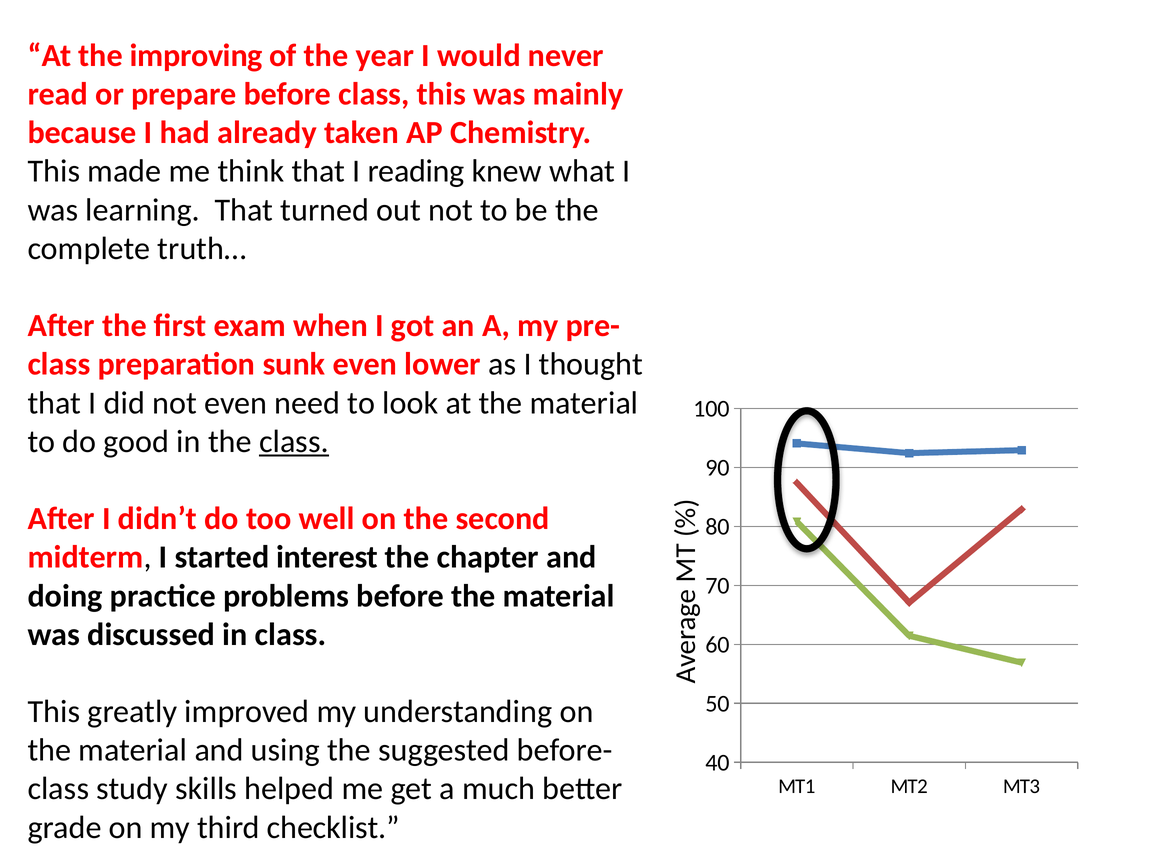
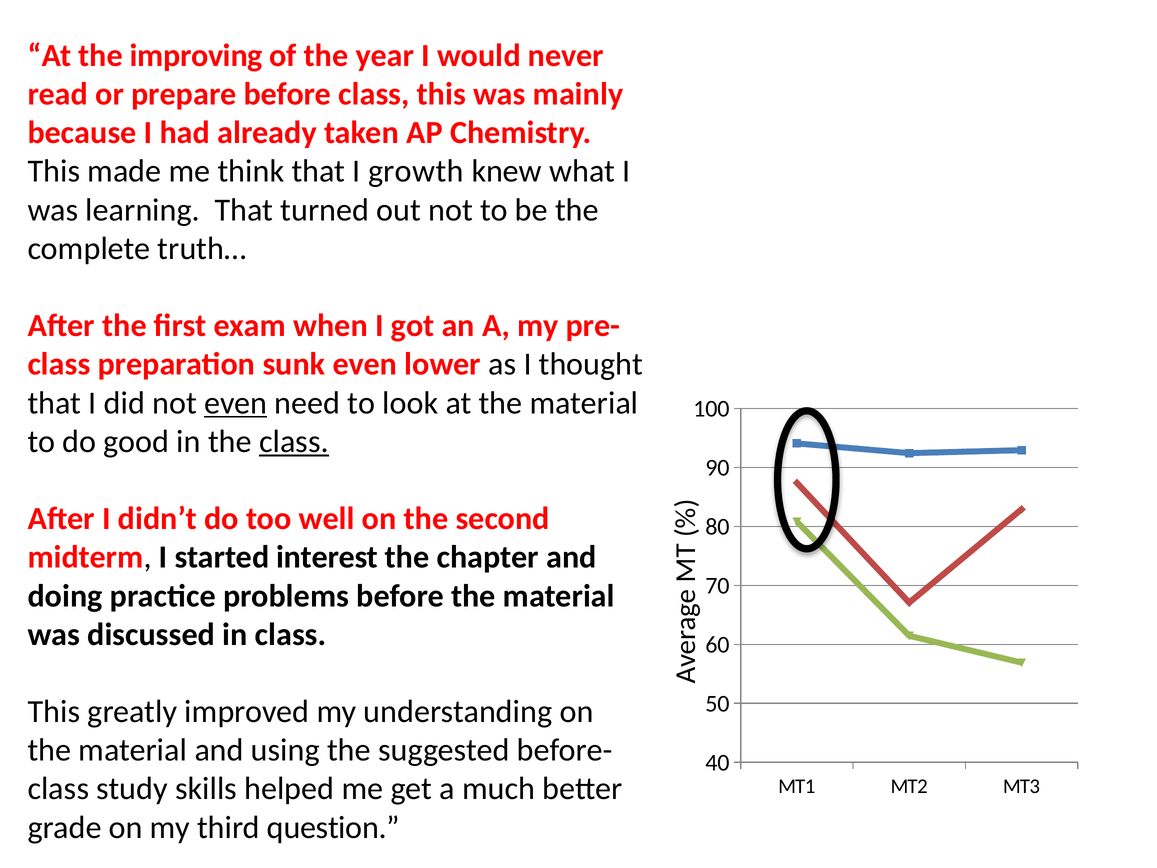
reading: reading -> growth
even at (236, 403) underline: none -> present
checklist: checklist -> question
